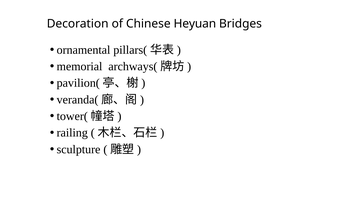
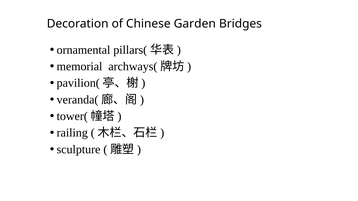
Heyuan: Heyuan -> Garden
